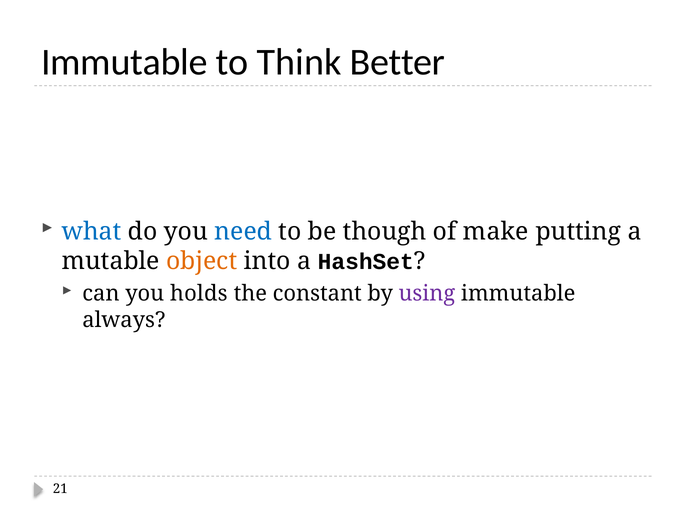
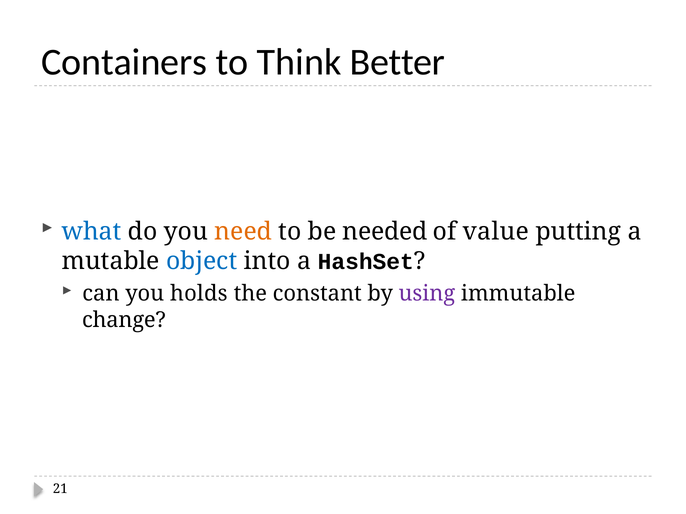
Immutable at (124, 62): Immutable -> Containers
need colour: blue -> orange
though: though -> needed
make: make -> value
object colour: orange -> blue
always: always -> change
